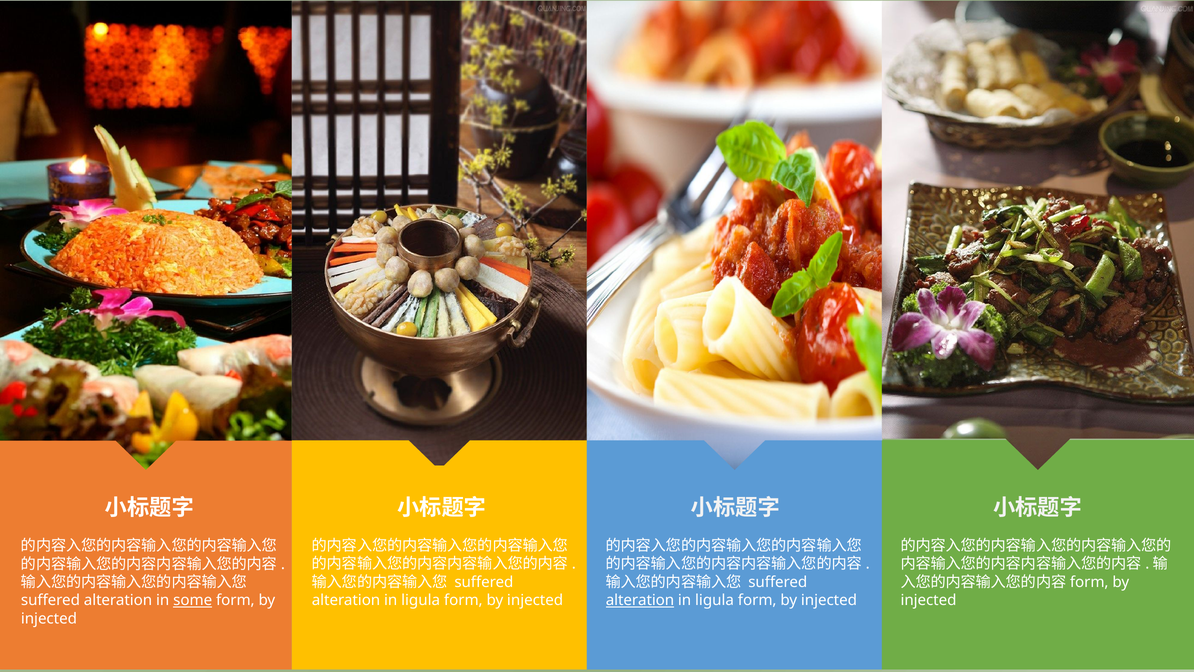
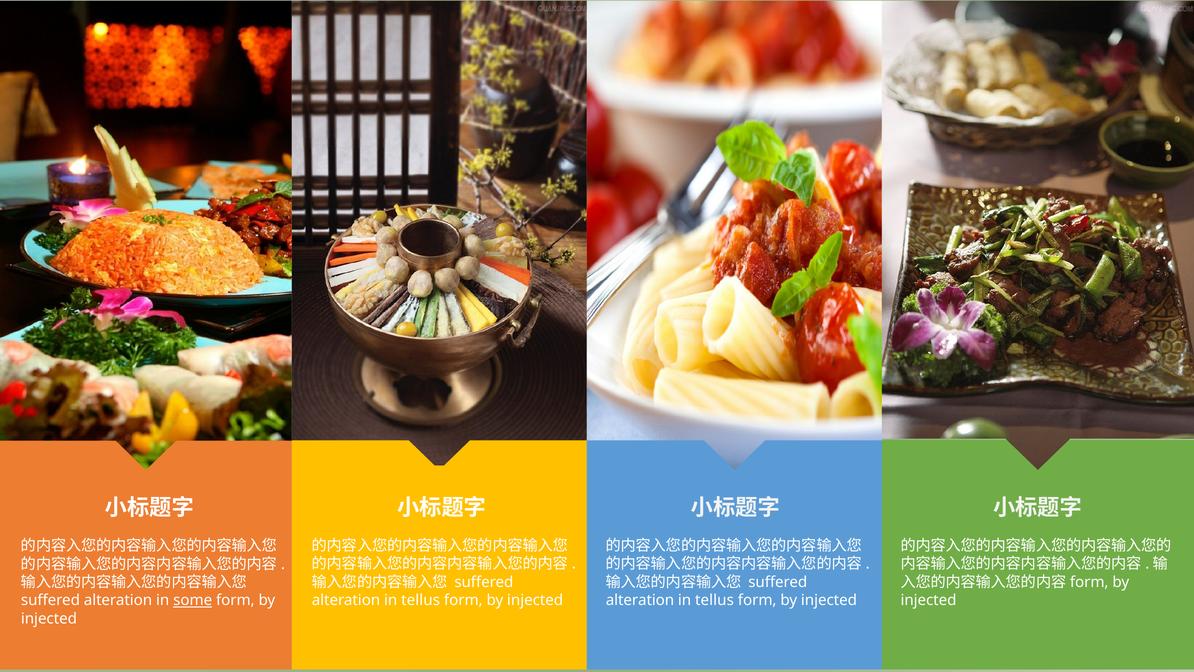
ligula at (421, 600): ligula -> tellus
alteration at (640, 600) underline: present -> none
ligula at (715, 600): ligula -> tellus
